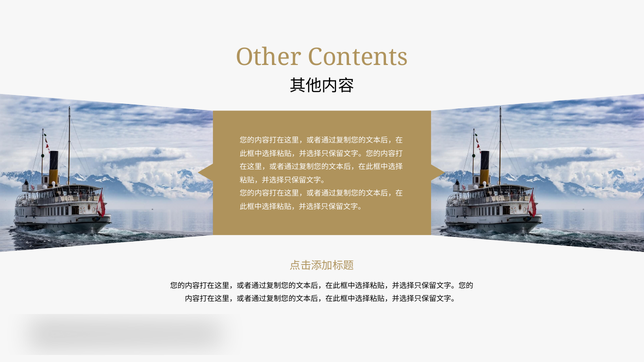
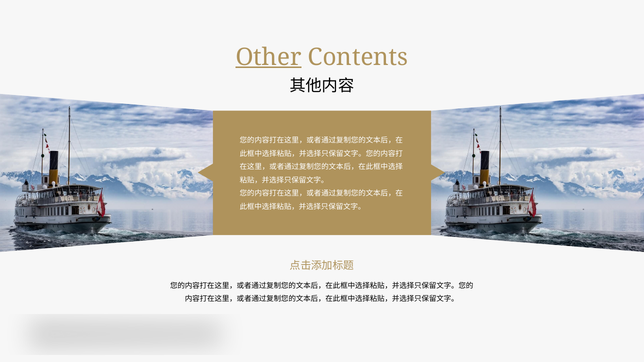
Other underline: none -> present
